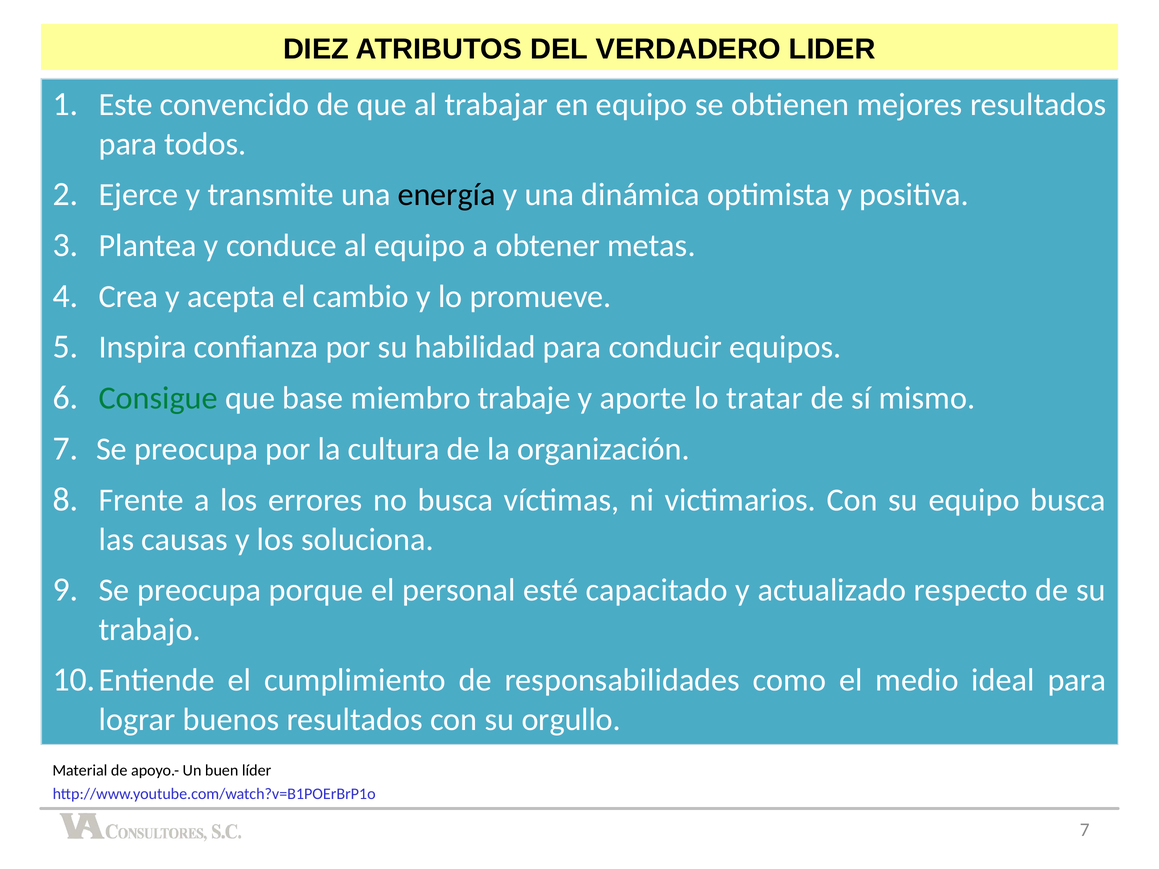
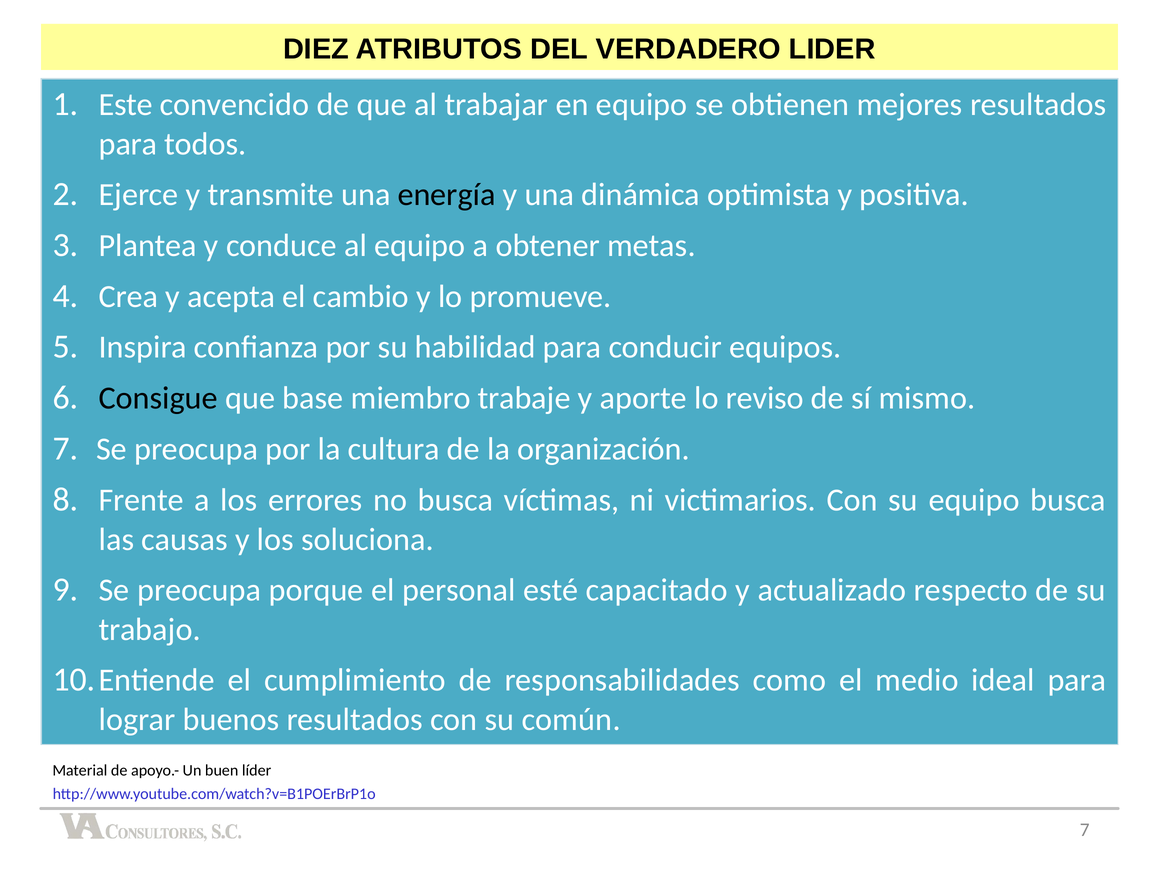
Consigue colour: green -> black
tratar: tratar -> reviso
orgullo: orgullo -> común
